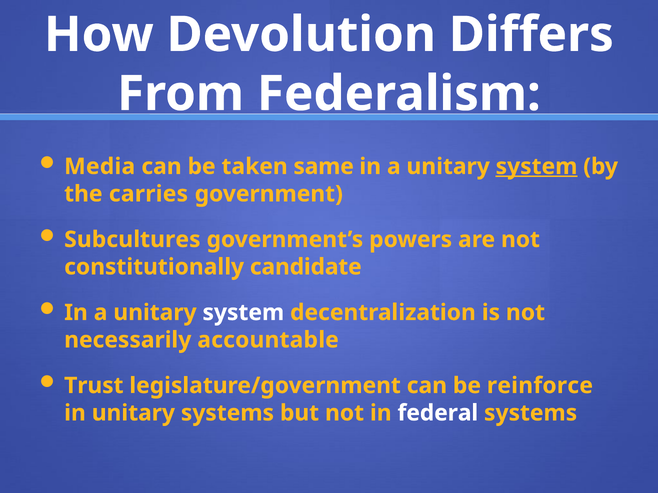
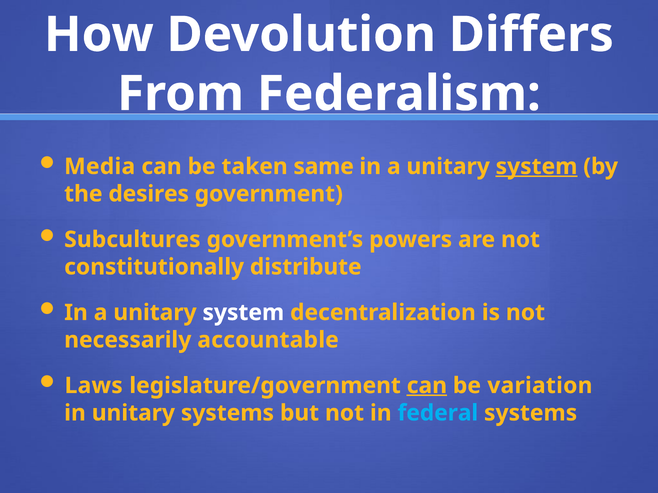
carries: carries -> desires
candidate: candidate -> distribute
Trust: Trust -> Laws
can at (427, 386) underline: none -> present
reinforce: reinforce -> variation
federal colour: white -> light blue
